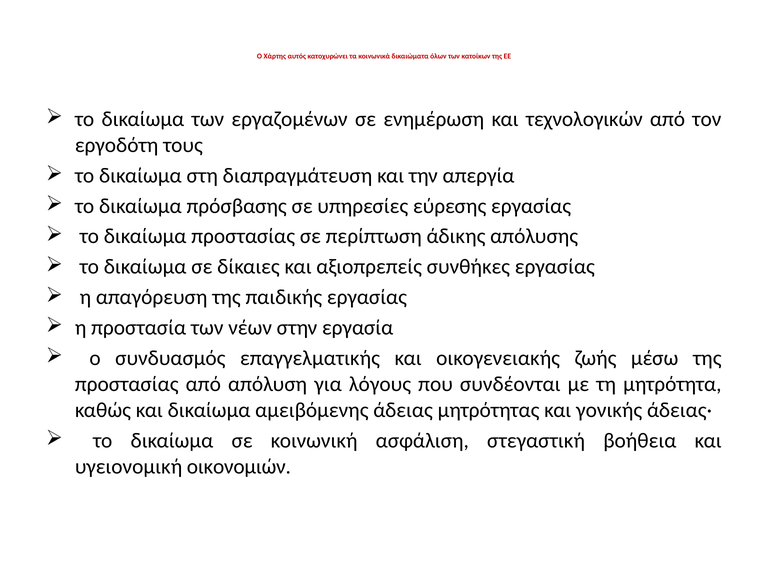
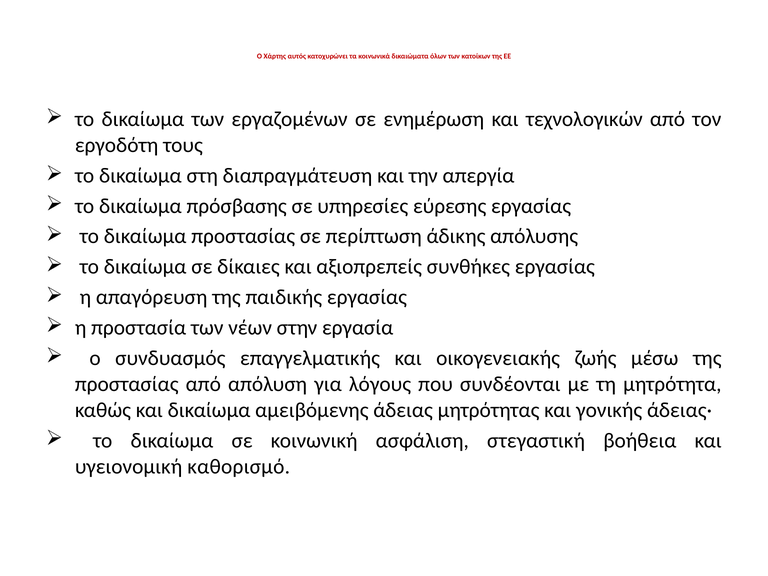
οικονομιών: οικονομιών -> καθορισμό
